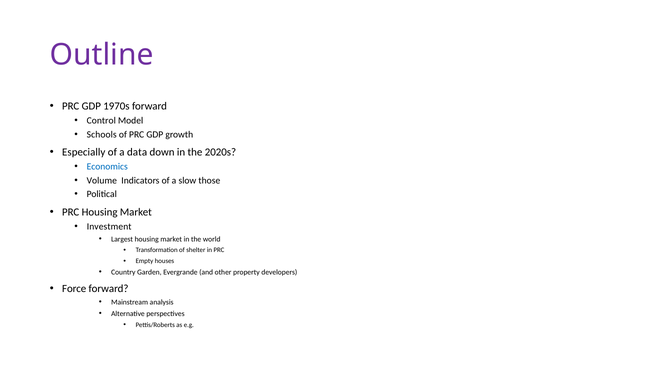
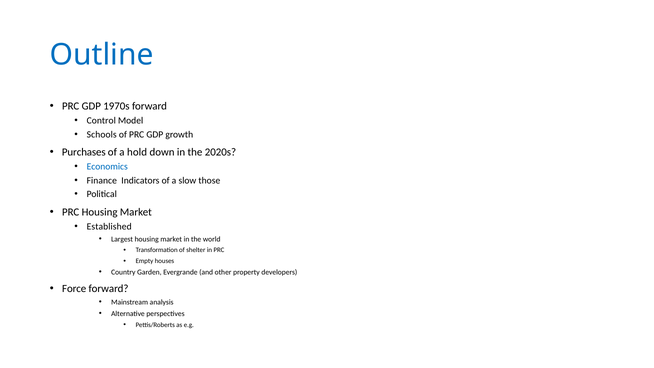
Outline colour: purple -> blue
Especially: Especially -> Purchases
data: data -> hold
Volume: Volume -> Finance
Investment: Investment -> Established
